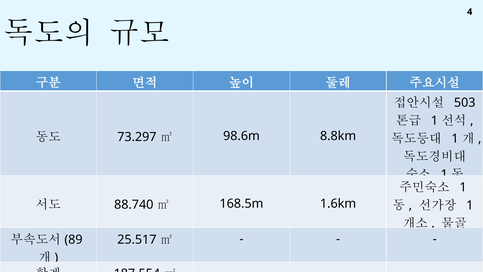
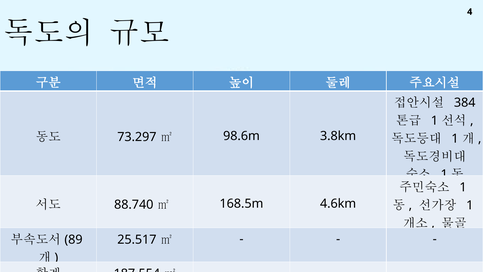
503: 503 -> 384
8.8km: 8.8km -> 3.8km
1.6km: 1.6km -> 4.6km
